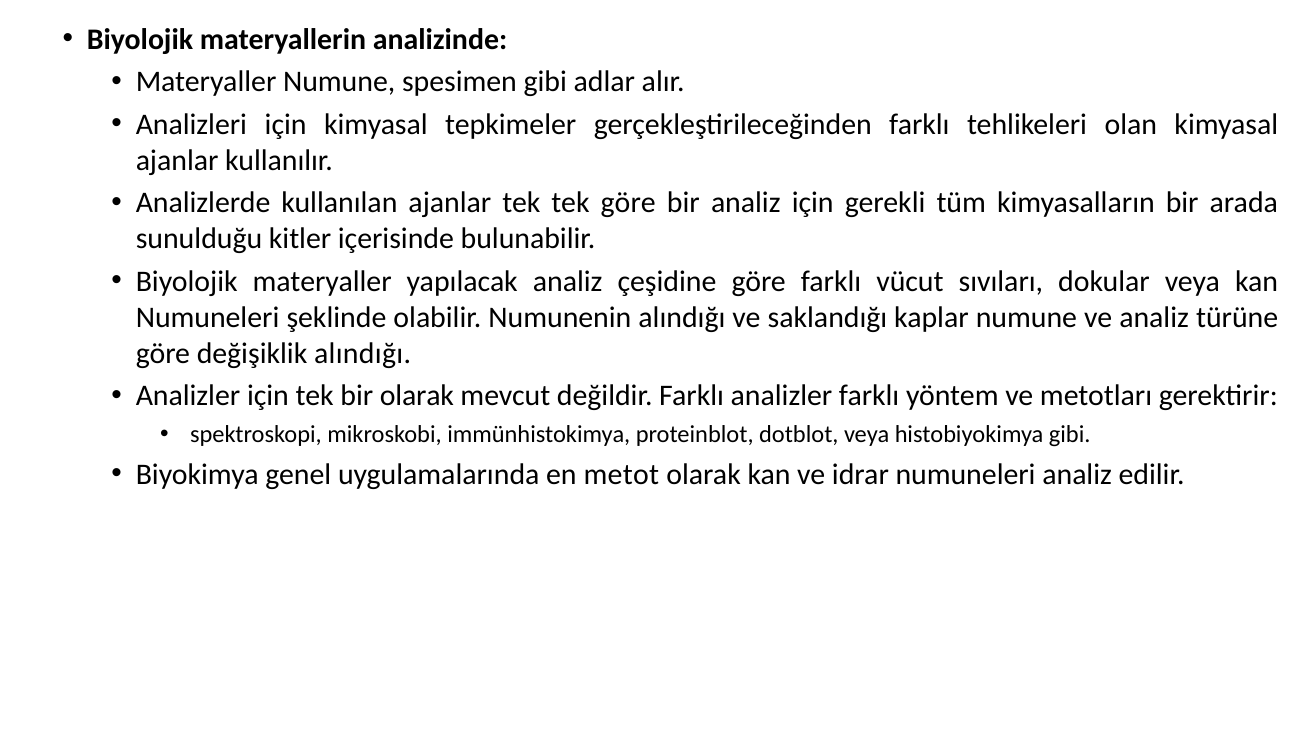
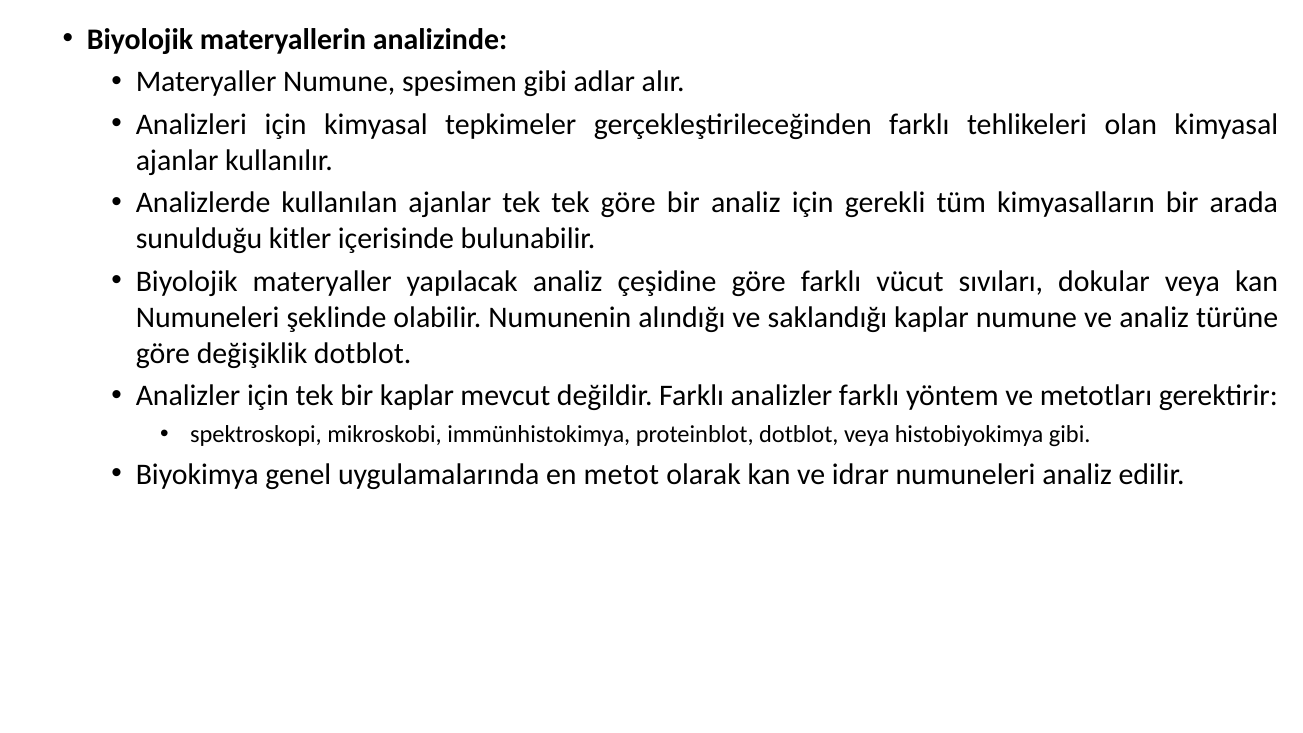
değişiklik alındığı: alındığı -> dotblot
bir olarak: olarak -> kaplar
